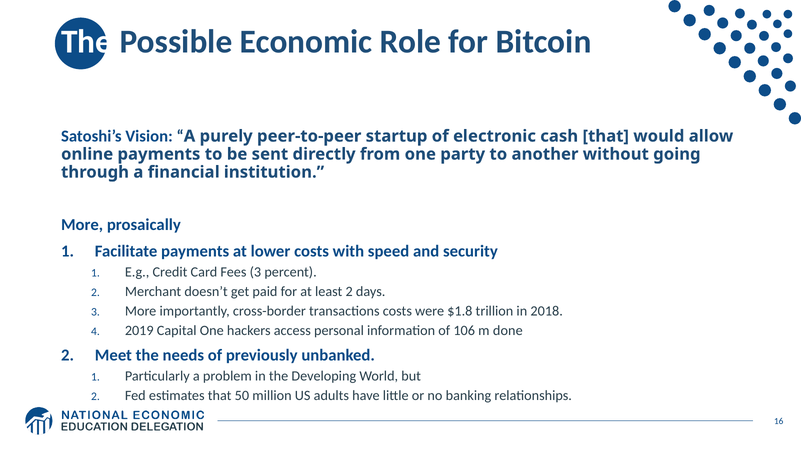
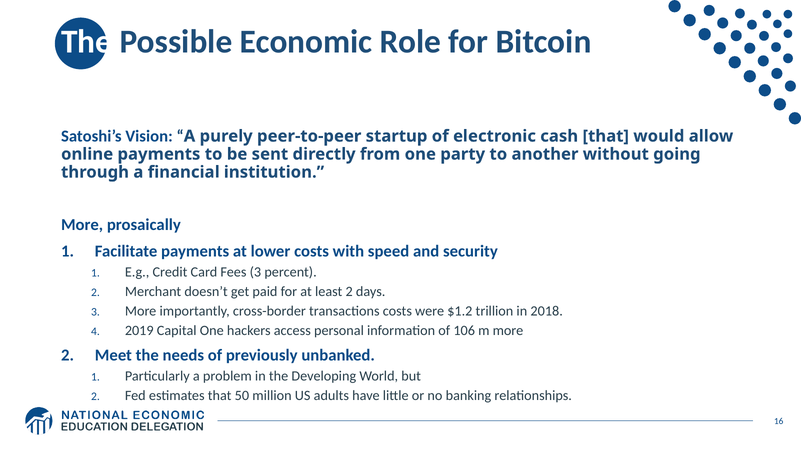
$1.8: $1.8 -> $1.2
m done: done -> more
